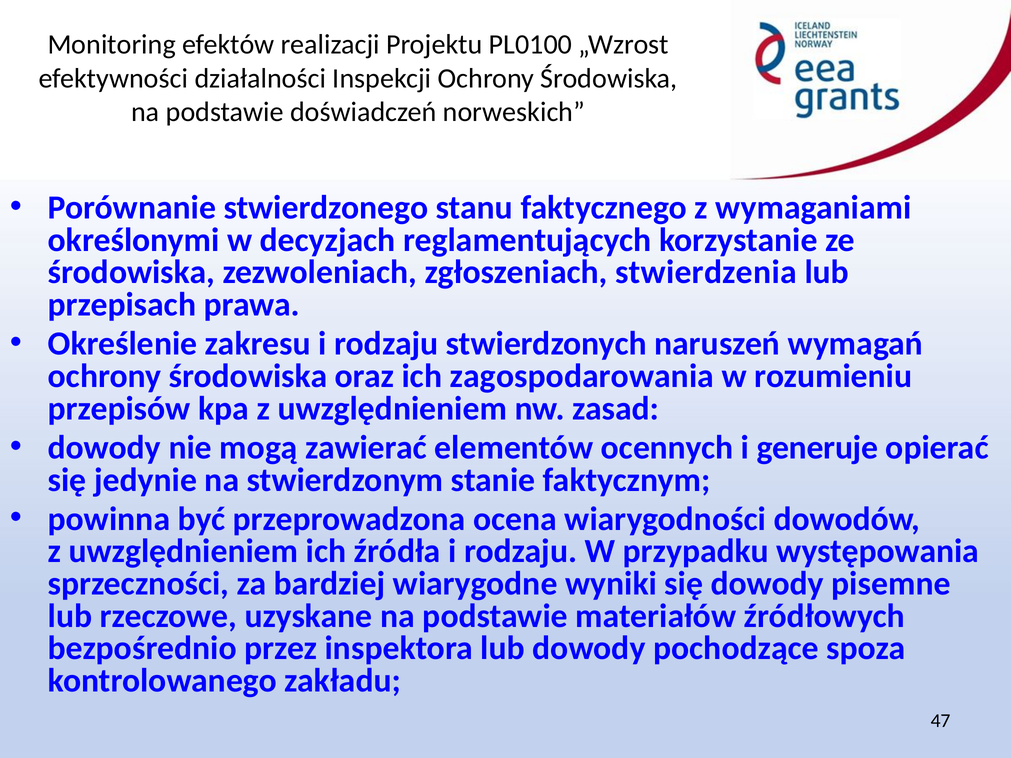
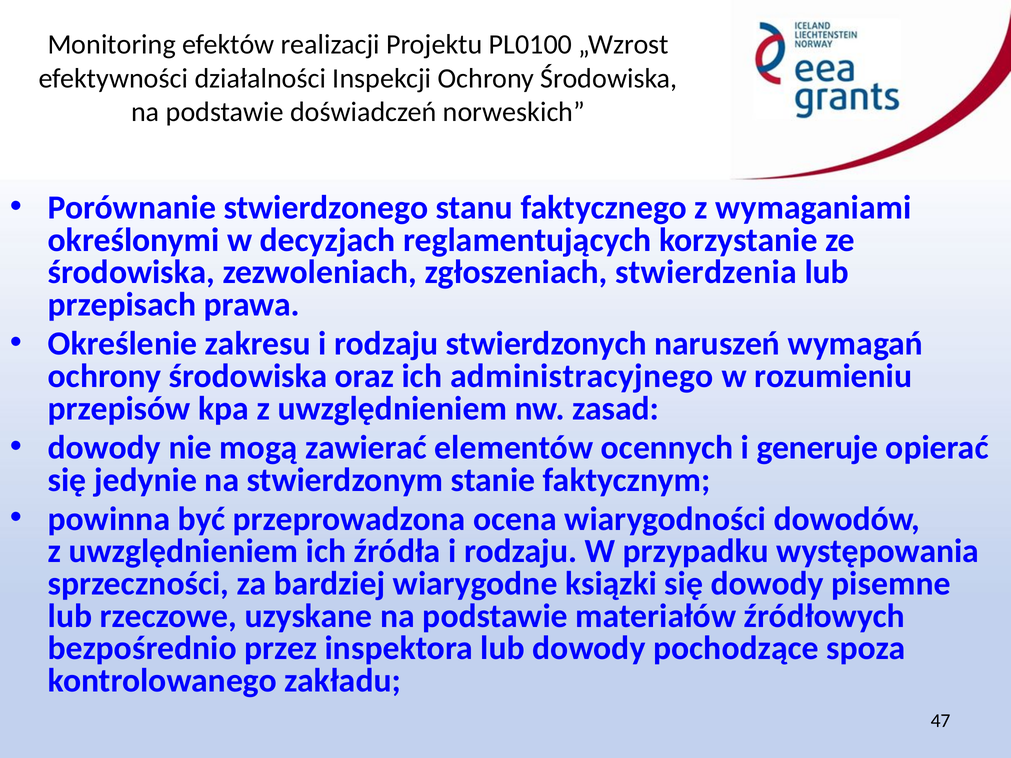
zagospodarowania: zagospodarowania -> administracyjnego
wyniki: wyniki -> ksiązki
